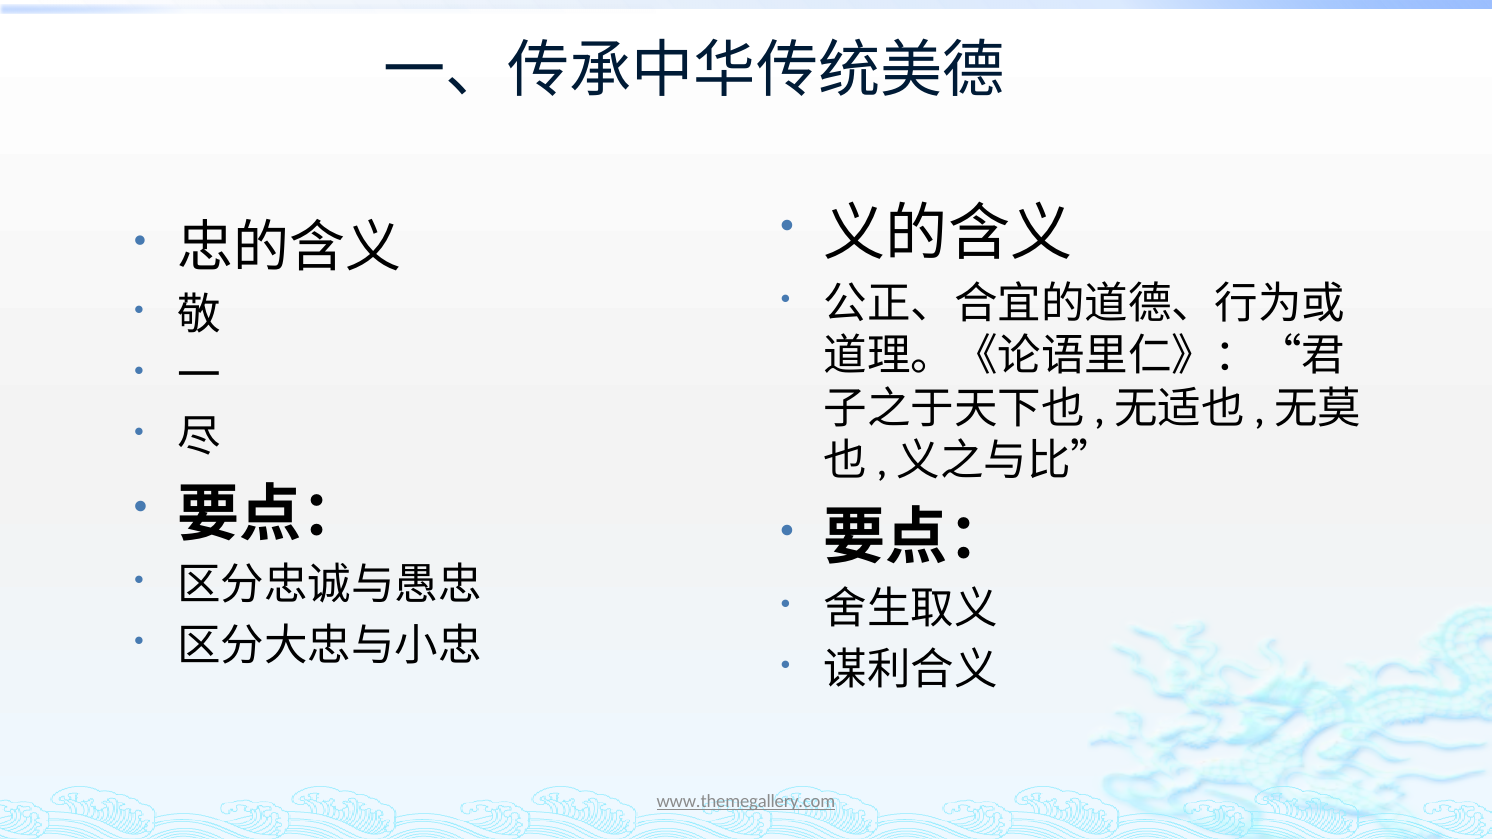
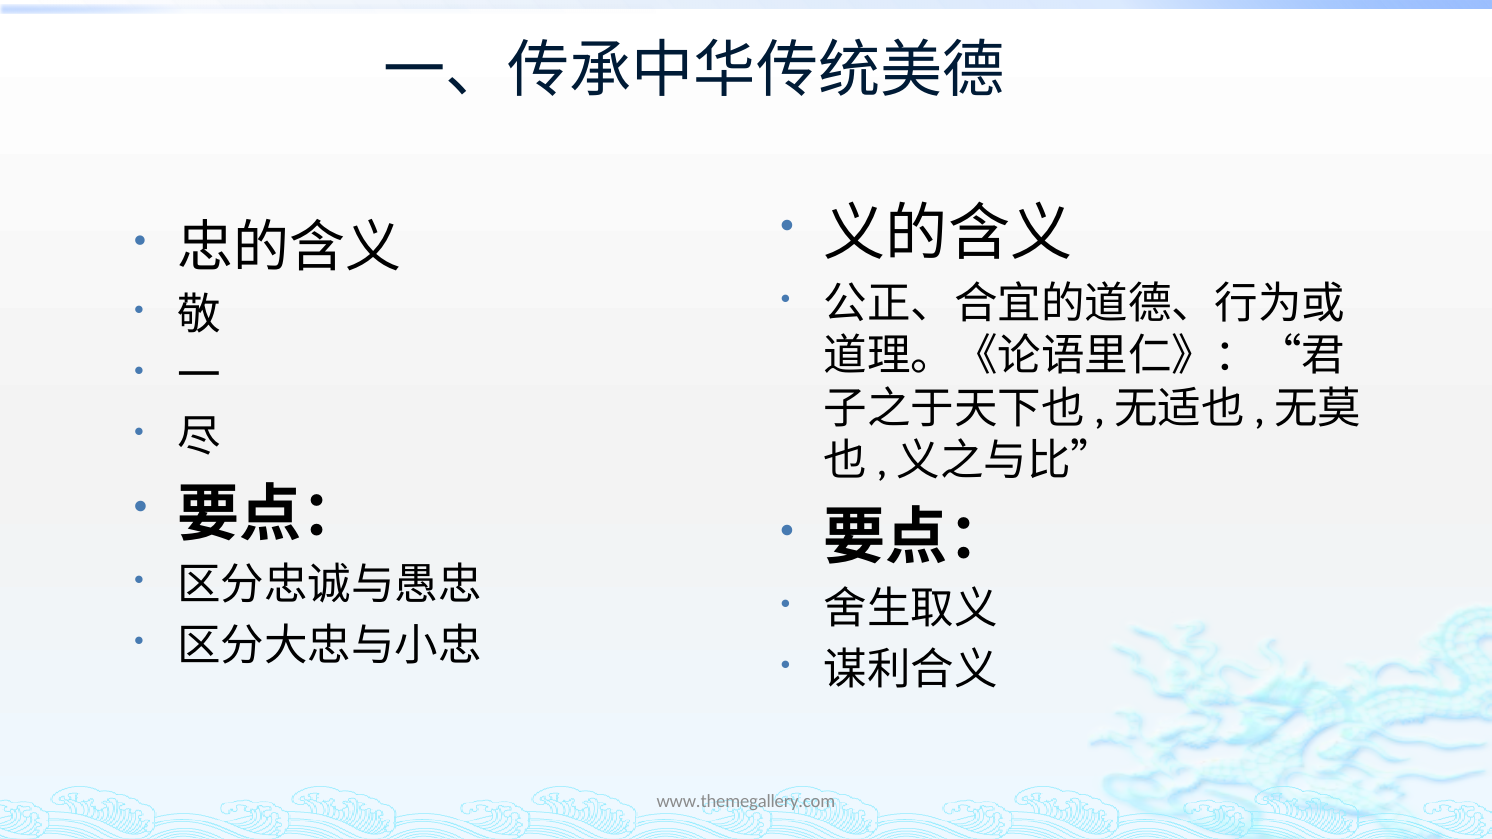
www.themegallery.com underline: present -> none
